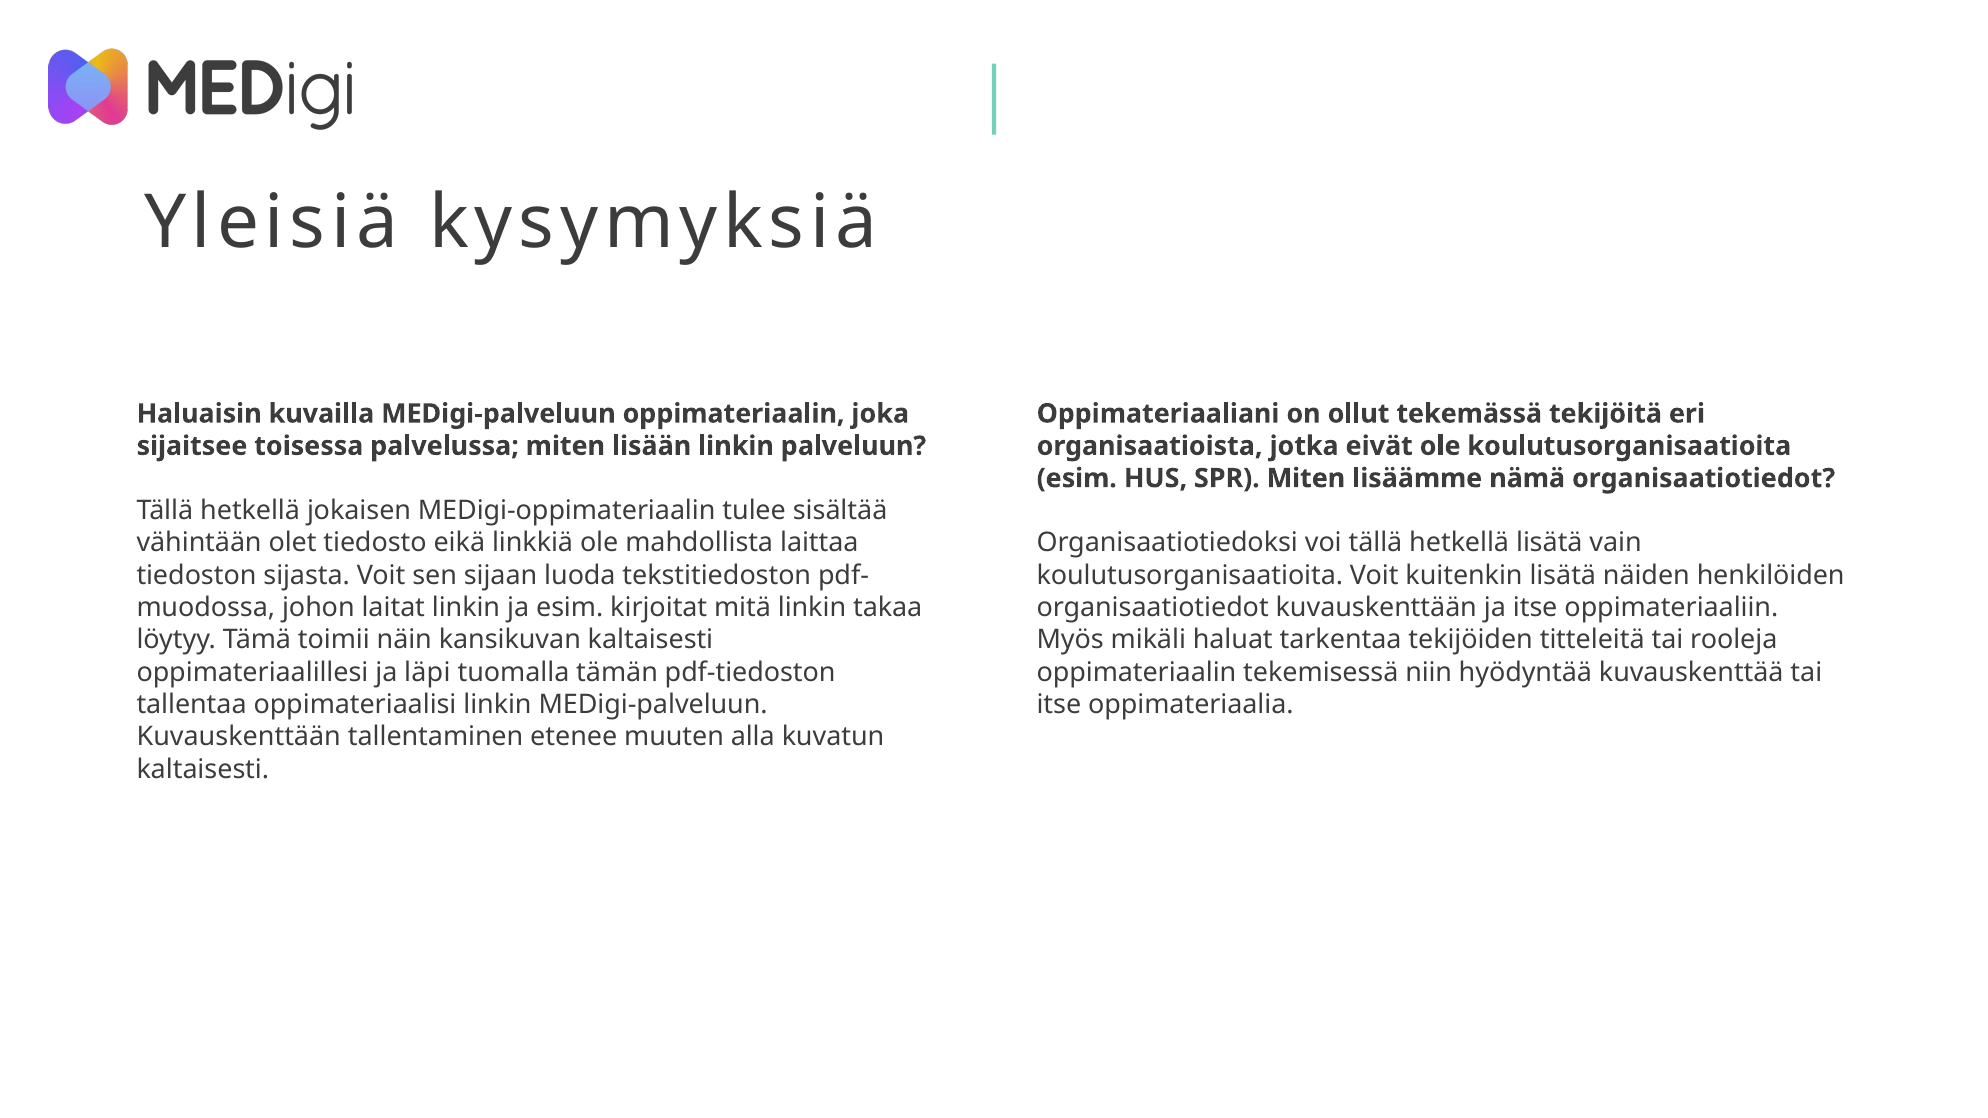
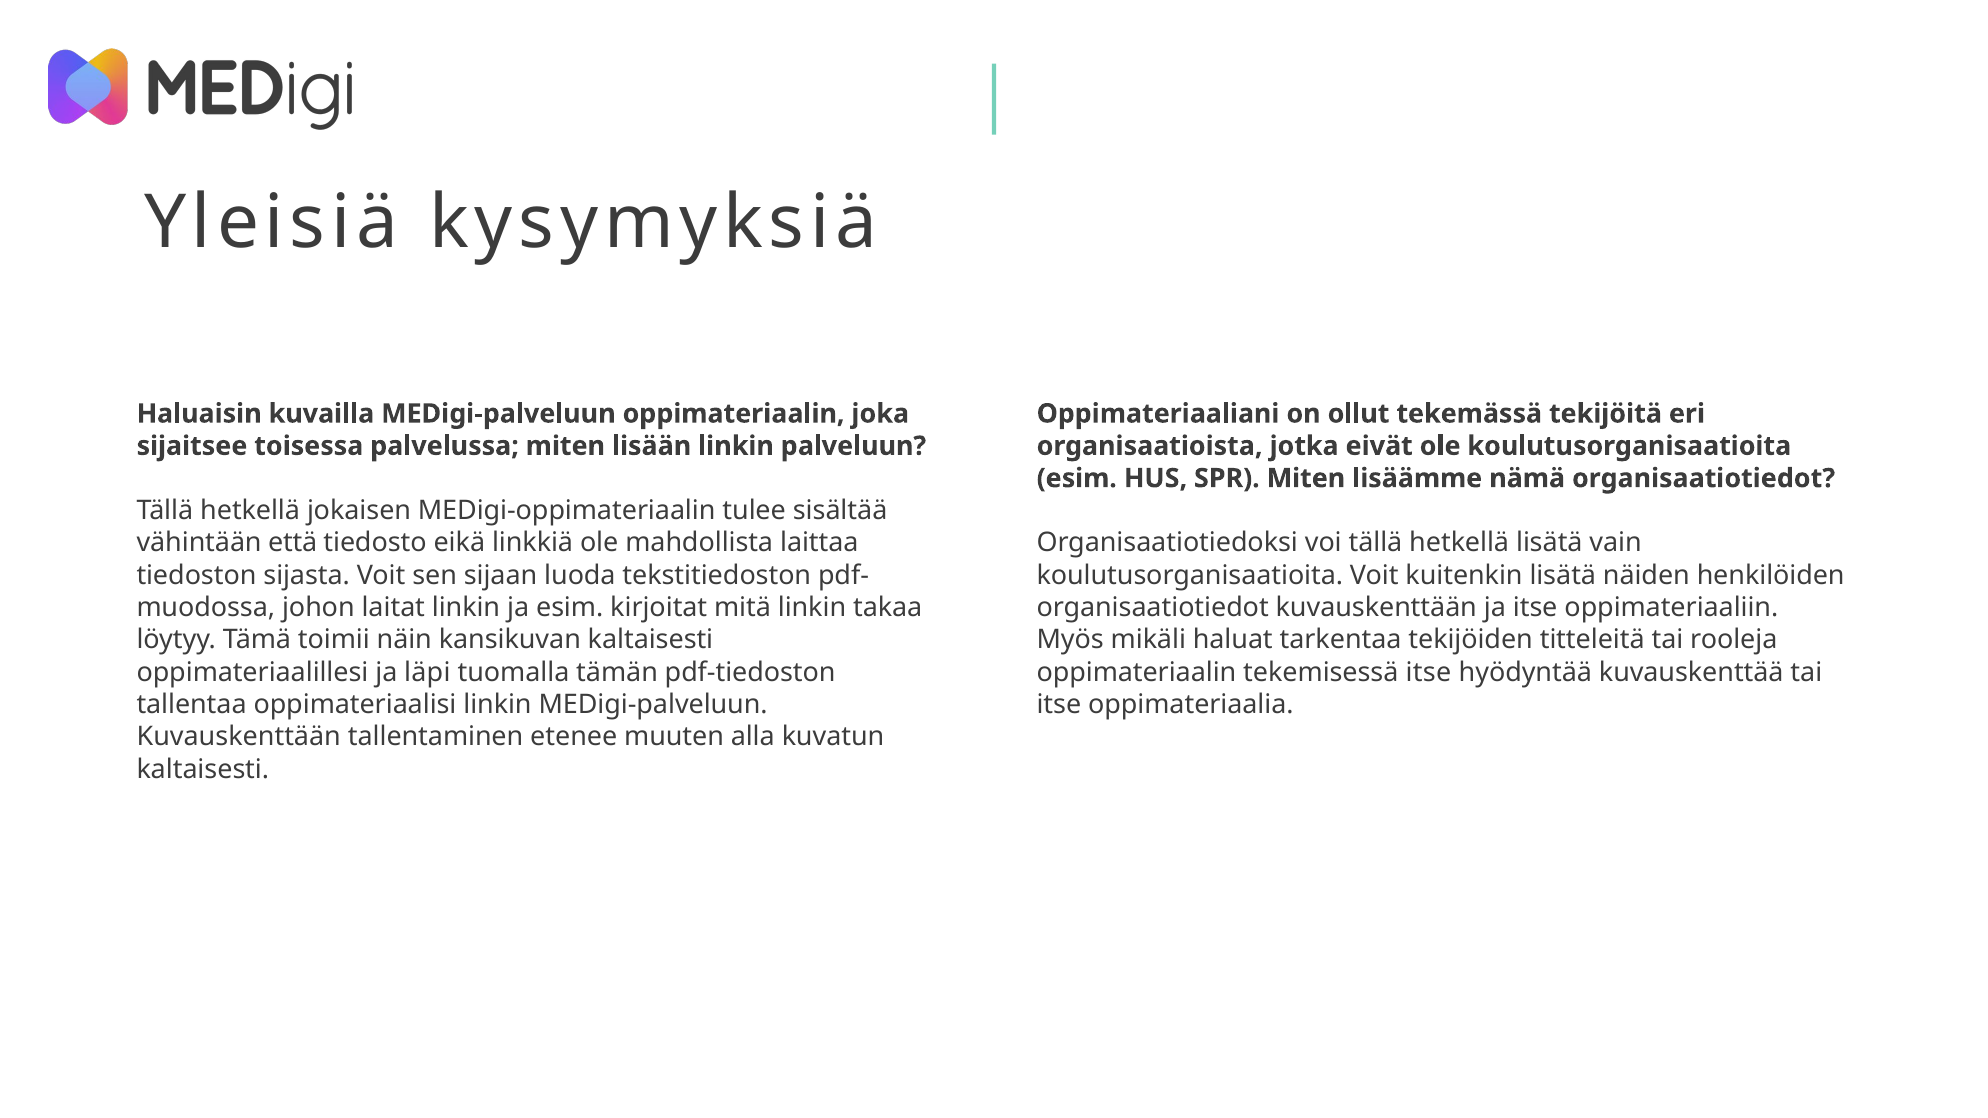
olet: olet -> että
tekemisessä niin: niin -> itse
